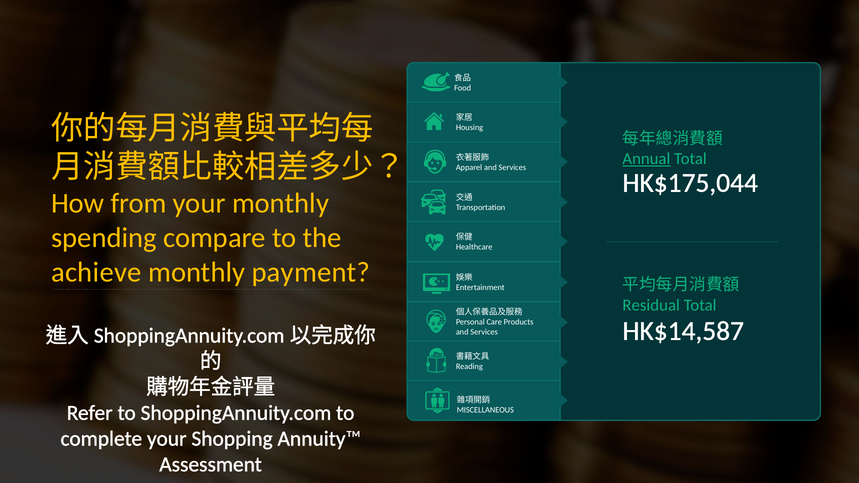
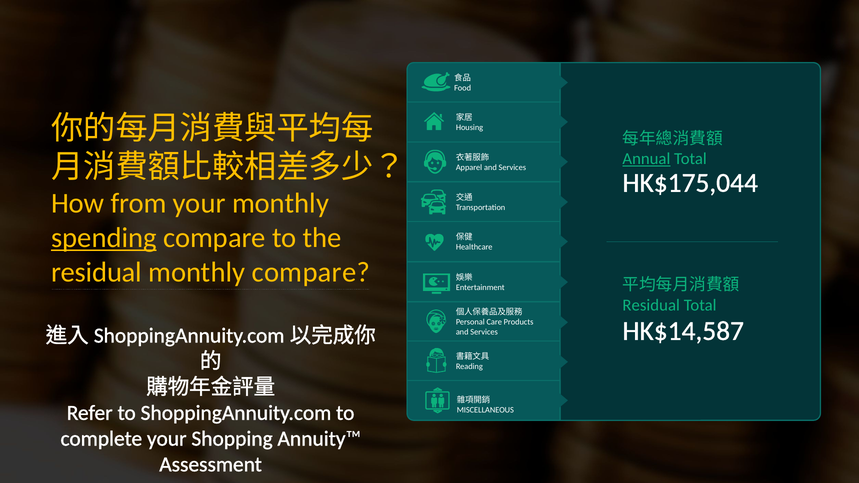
spending underline: none -> present
achieve at (96, 272): achieve -> residual
monthly payment: payment -> compare
